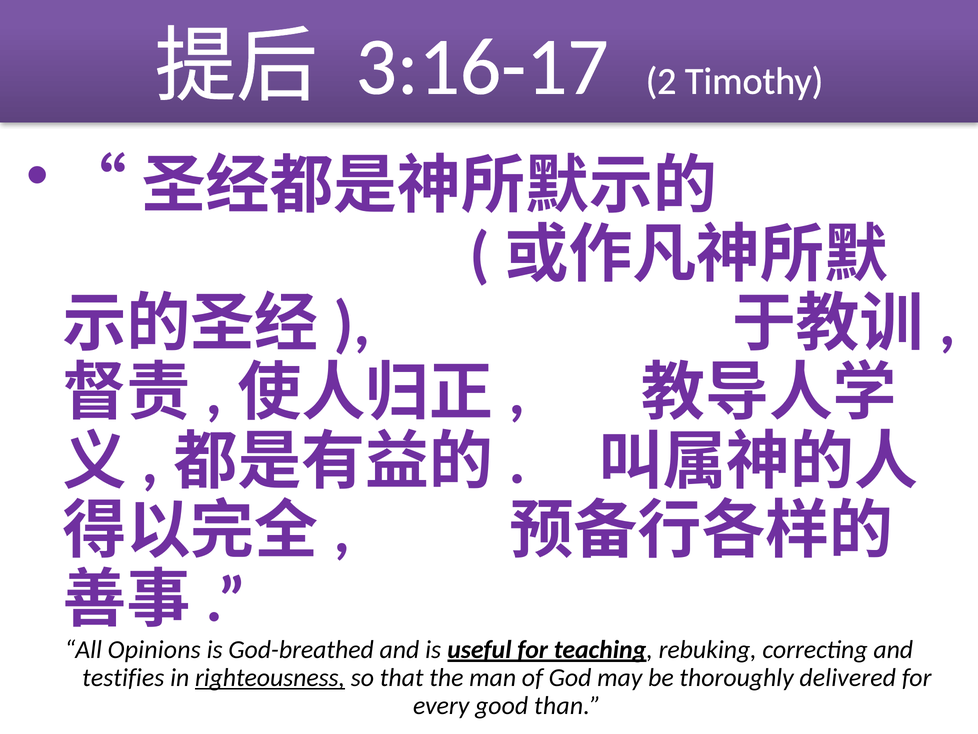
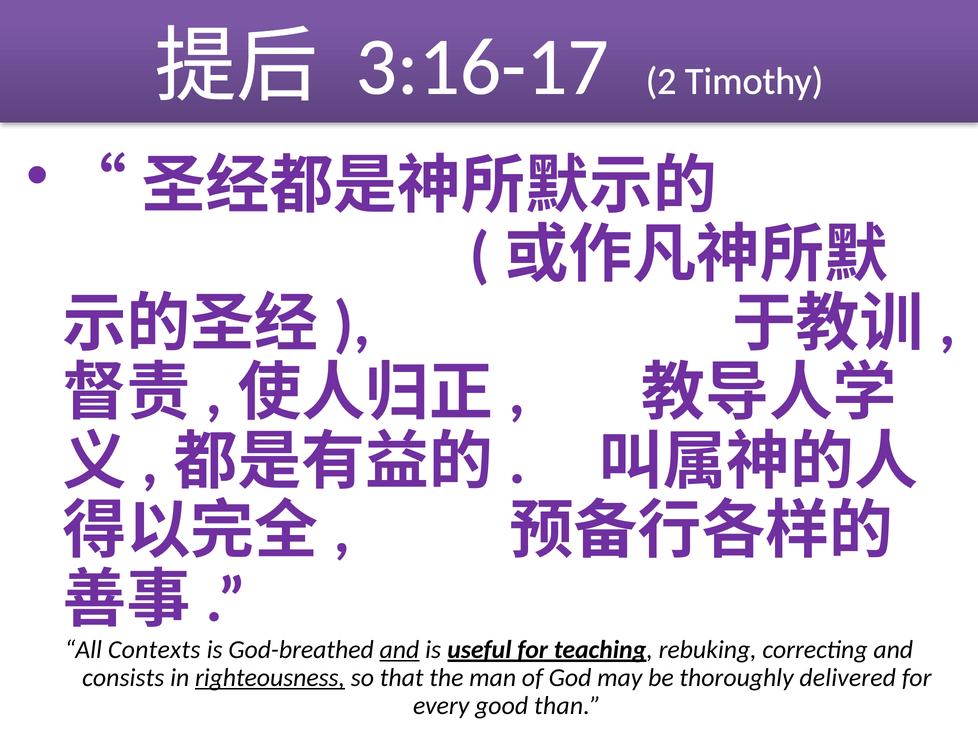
Opinions: Opinions -> Contexts
and at (399, 649) underline: none -> present
testifies: testifies -> consists
